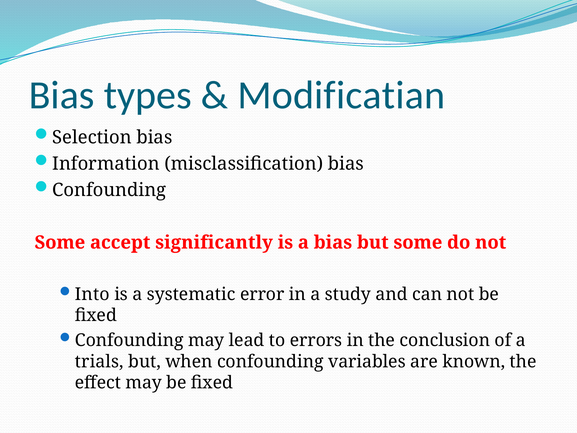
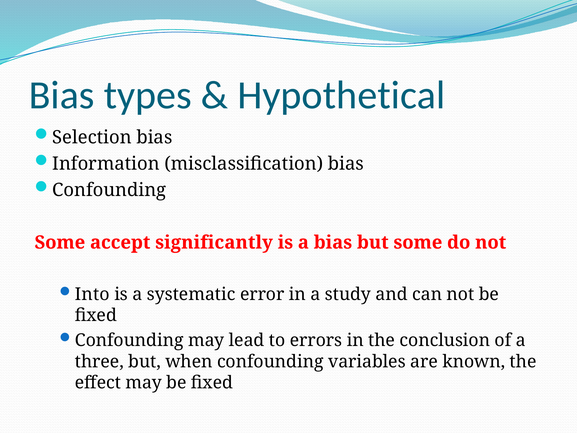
Modificatian: Modificatian -> Hypothetical
trials: trials -> three
